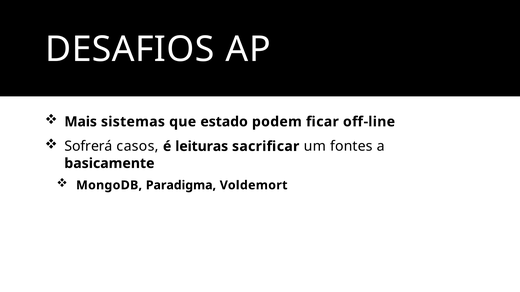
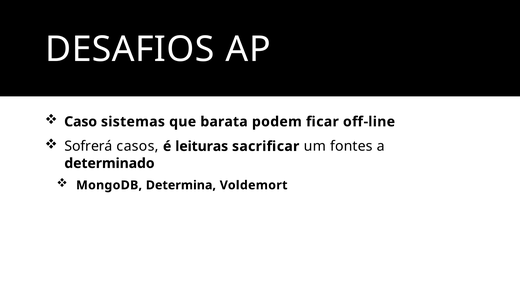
Mais: Mais -> Caso
estado: estado -> barata
basicamente: basicamente -> determinado
Paradigma: Paradigma -> Determina
